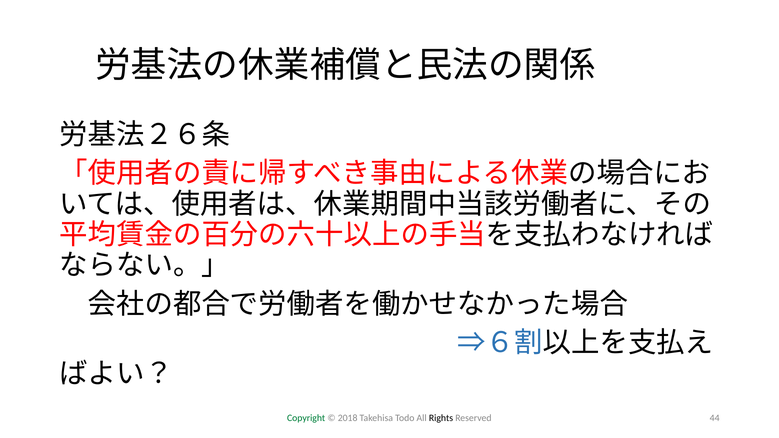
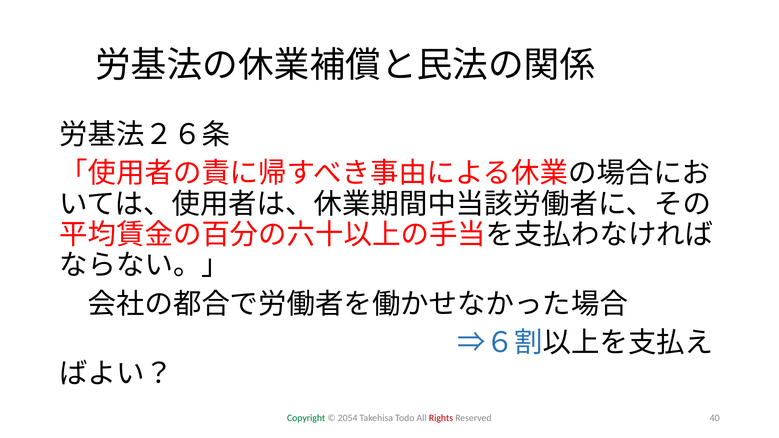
2018: 2018 -> 2054
Rights colour: black -> red
44: 44 -> 40
